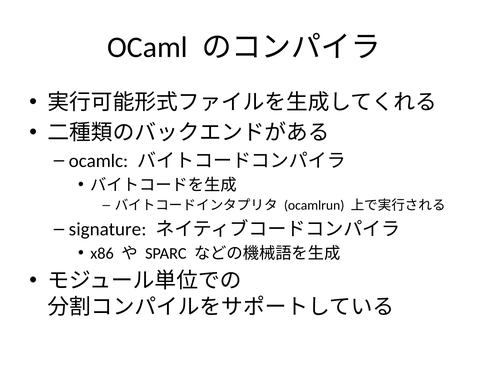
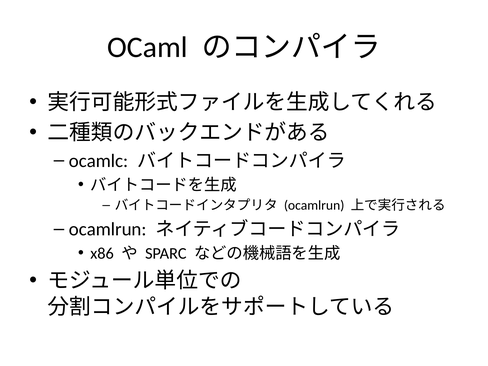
signature at (108, 229): signature -> ocamlrun
